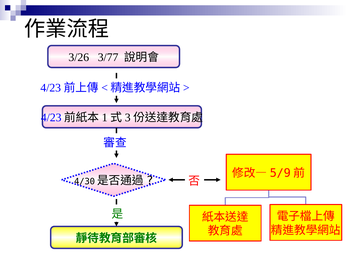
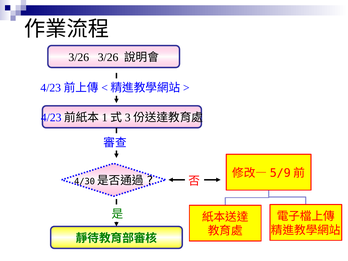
3/26 3/77: 3/77 -> 3/26
